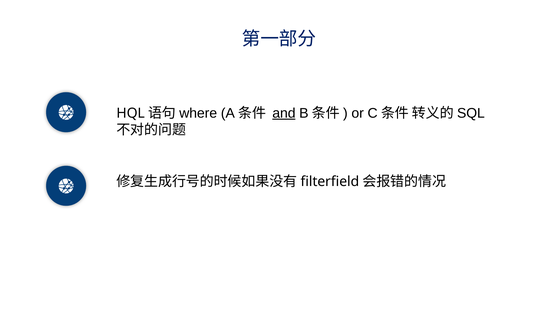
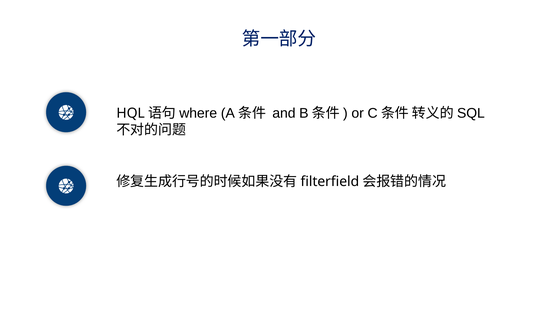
and underline: present -> none
